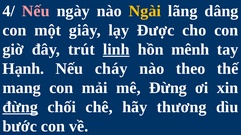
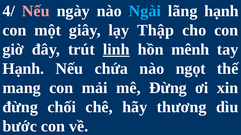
Ngài colour: yellow -> light blue
lãng dâng: dâng -> hạnh
Được: Được -> Thập
cháy: cháy -> chứa
theo: theo -> ngọt
đừng at (20, 107) underline: present -> none
